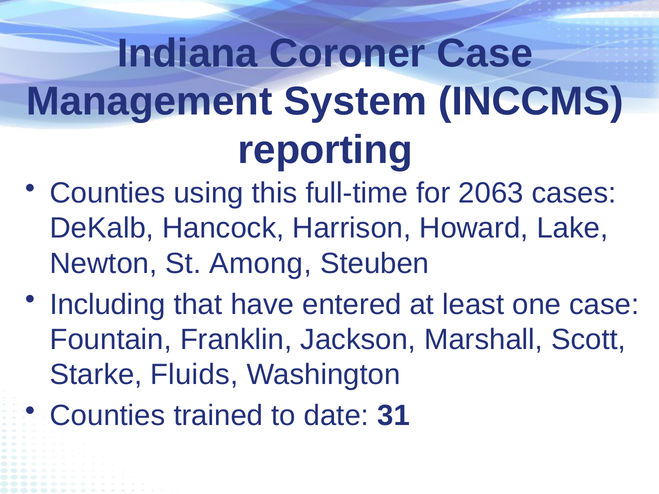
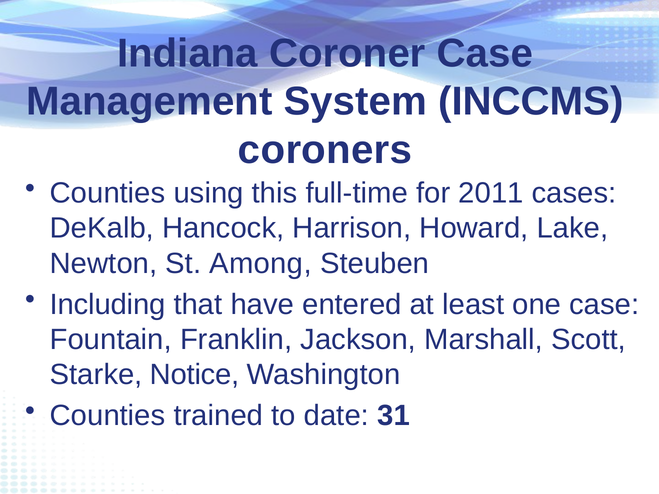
reporting: reporting -> coroners
2063: 2063 -> 2011
Fluids: Fluids -> Notice
